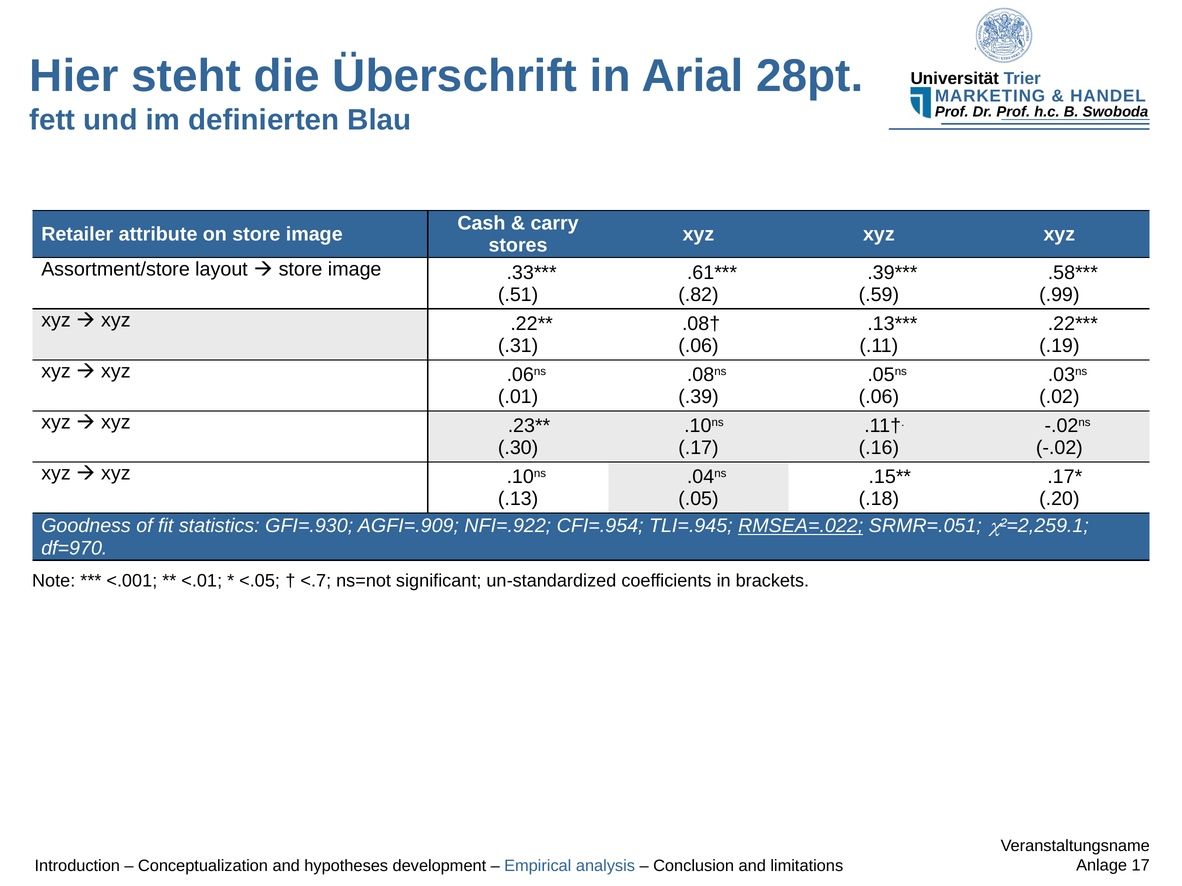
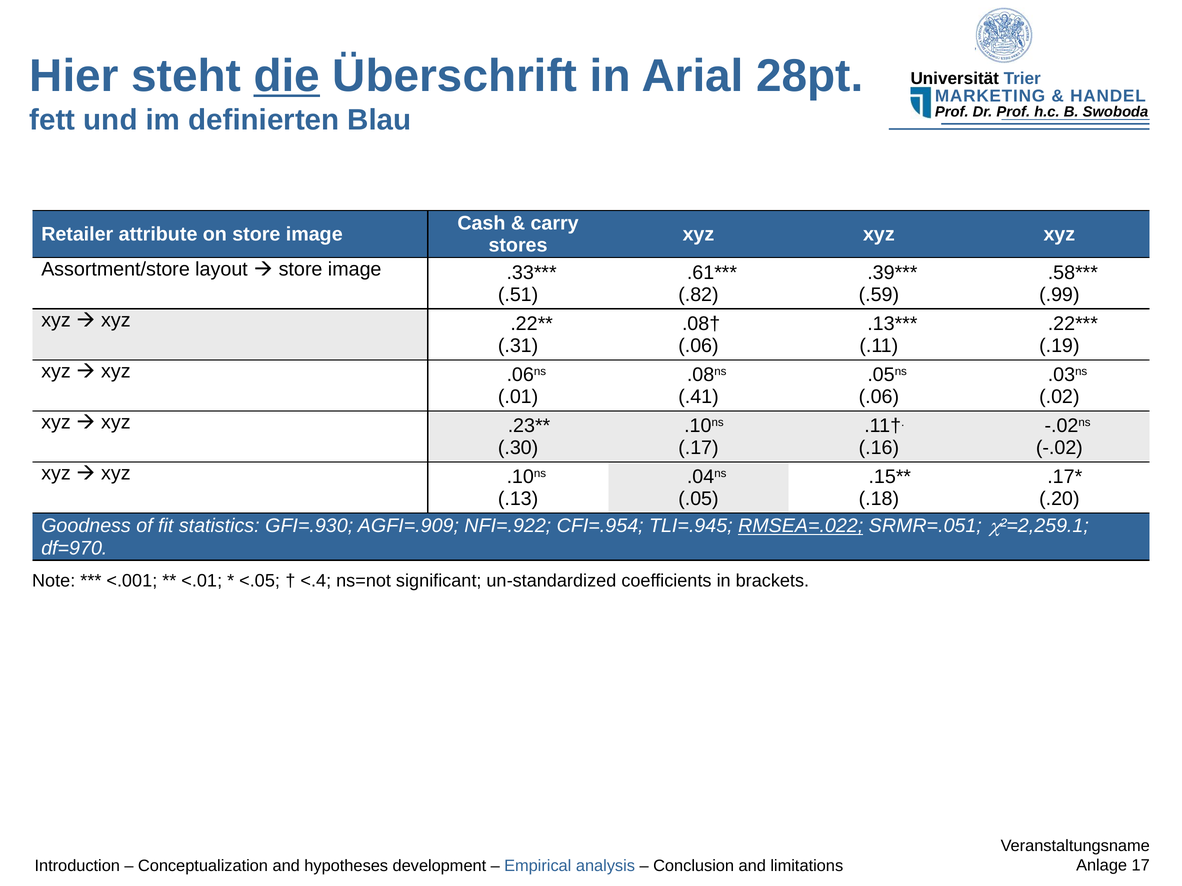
die underline: none -> present
.39: .39 -> .41
<.7: <.7 -> <.4
